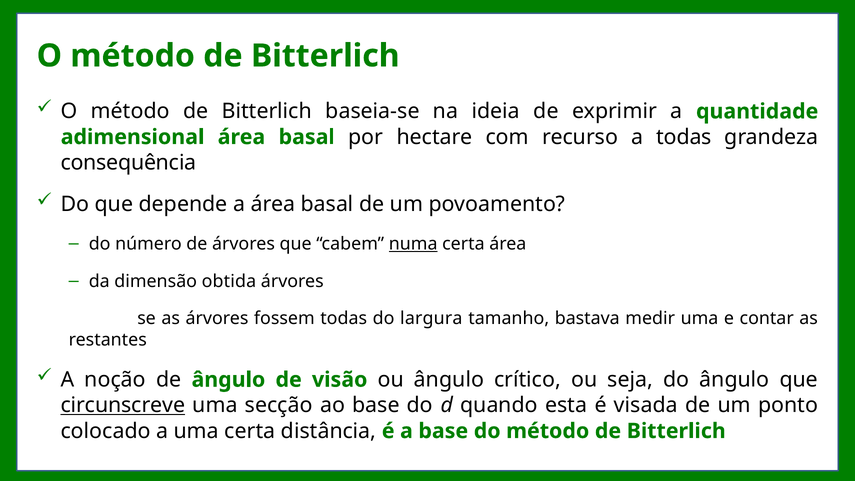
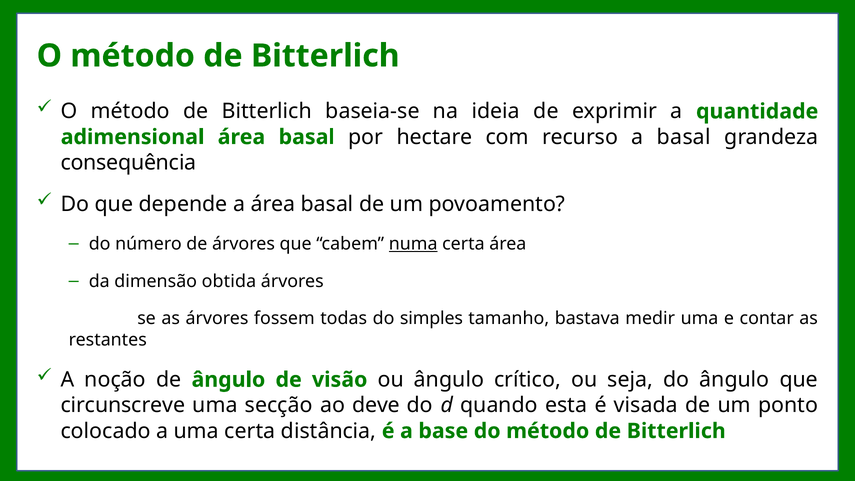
a todas: todas -> basal
largura: largura -> simples
circunscreve underline: present -> none
ao base: base -> deve
